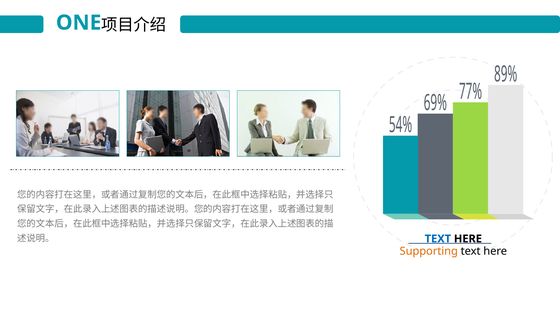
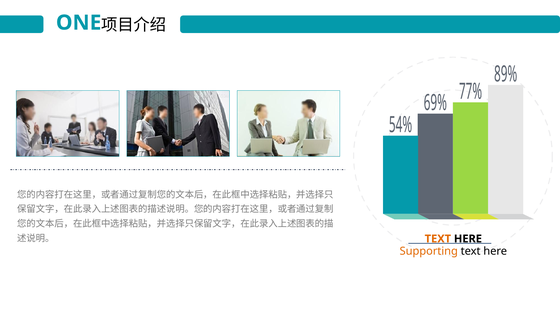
TEXT at (438, 239) colour: blue -> orange
